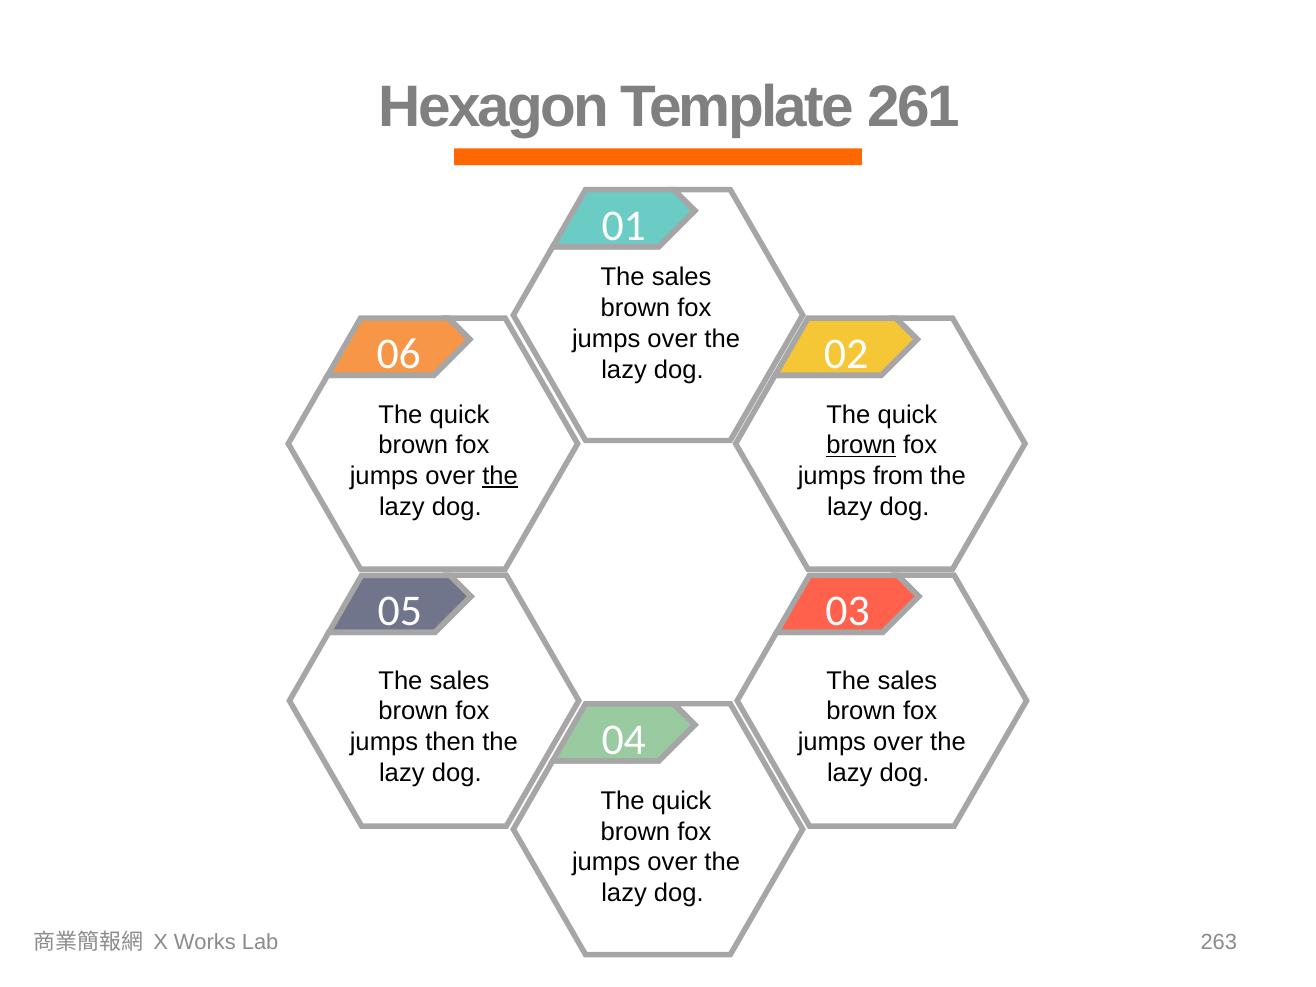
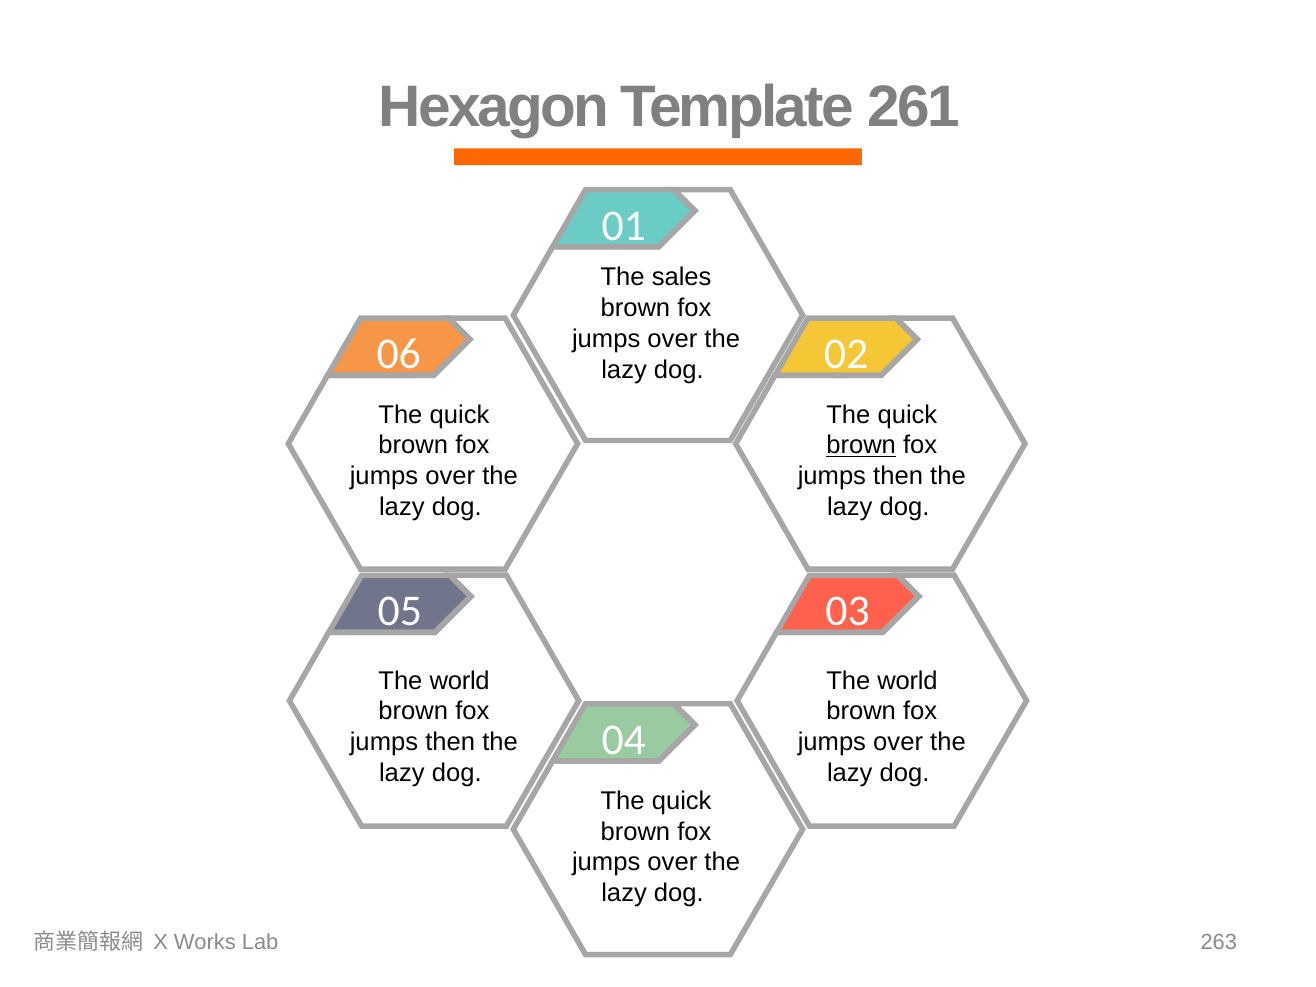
the at (500, 476) underline: present -> none
from at (898, 476): from -> then
sales at (460, 681): sales -> world
sales at (907, 681): sales -> world
